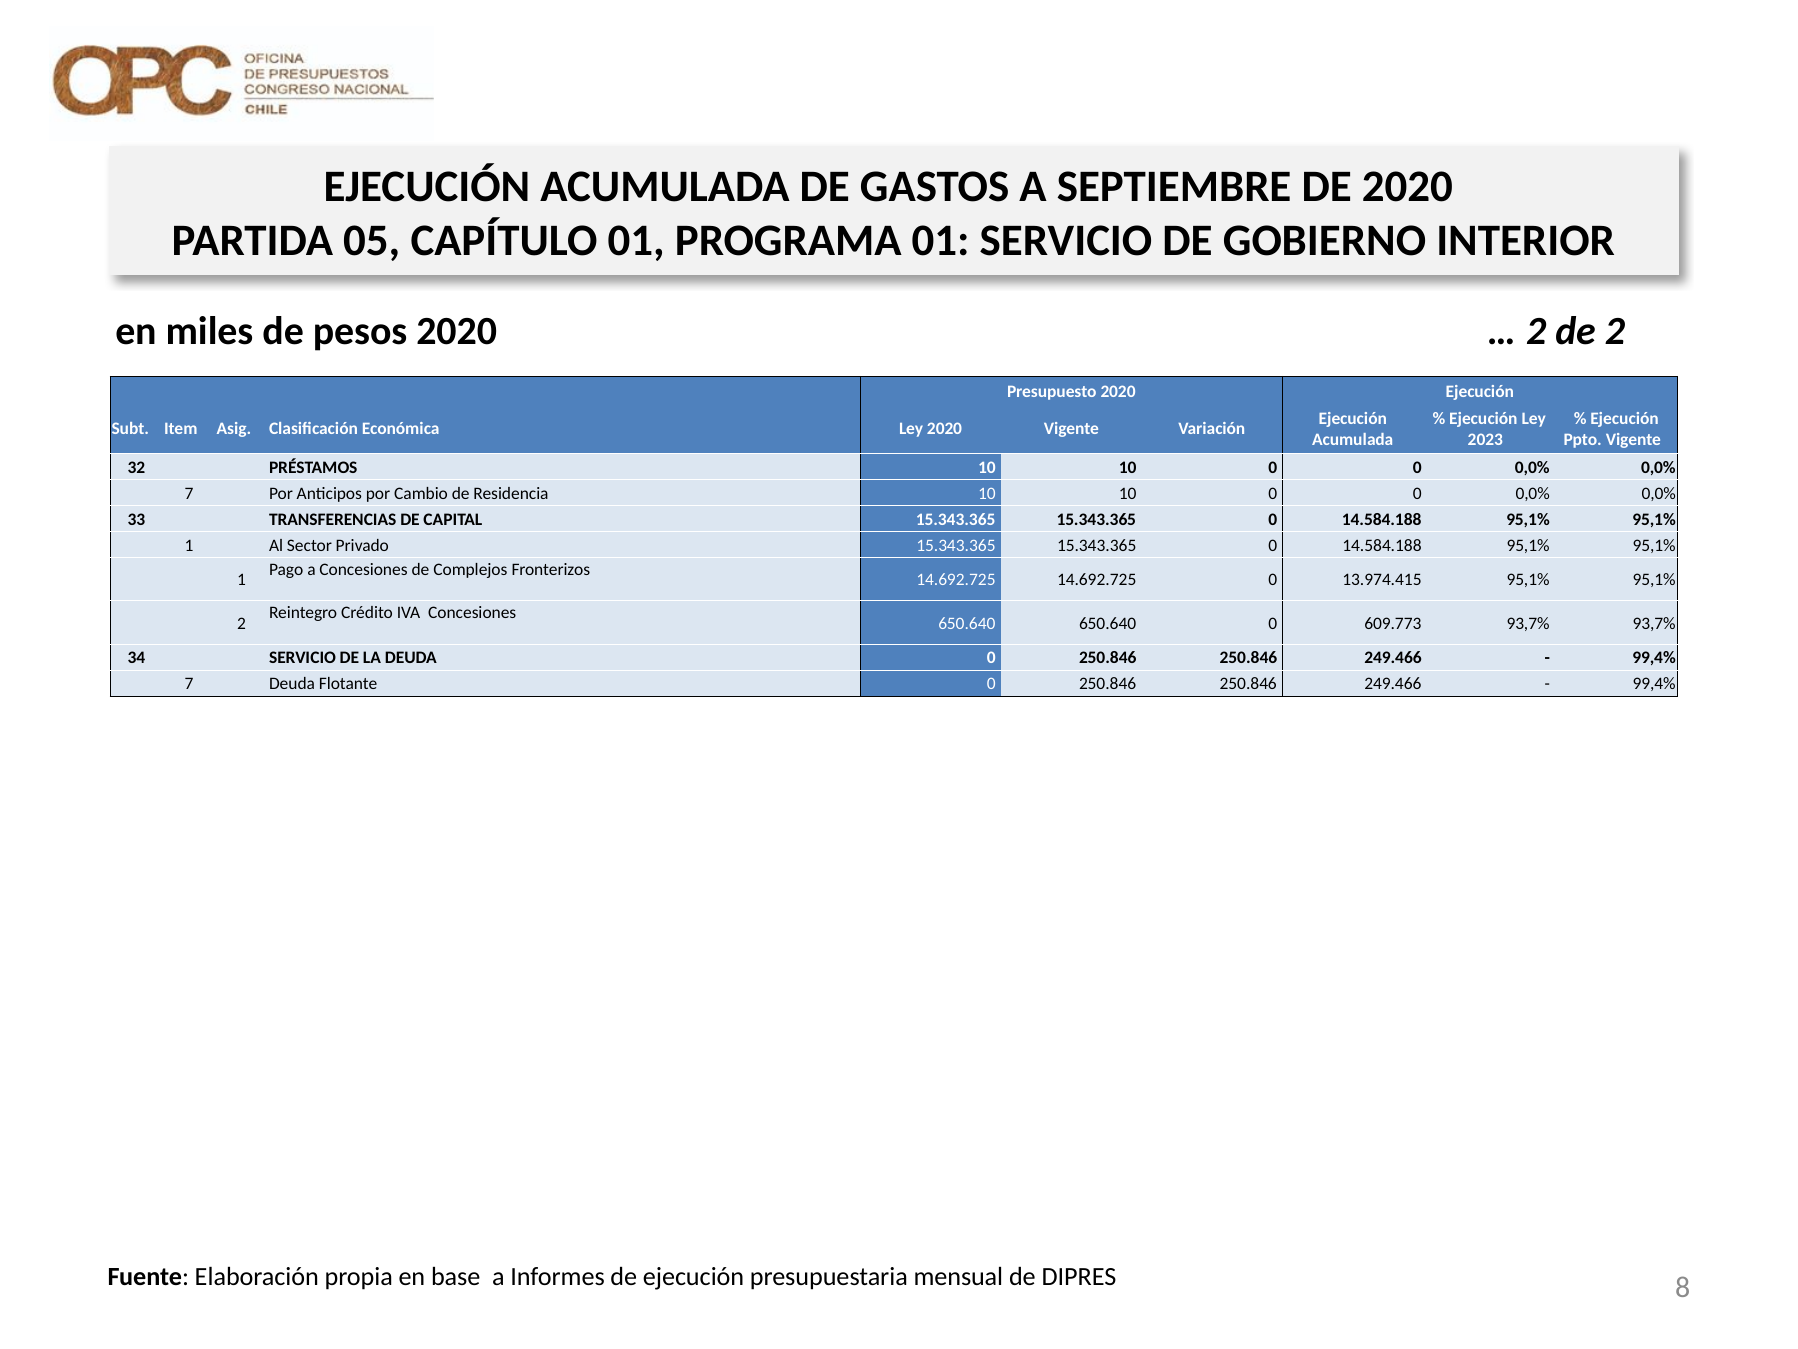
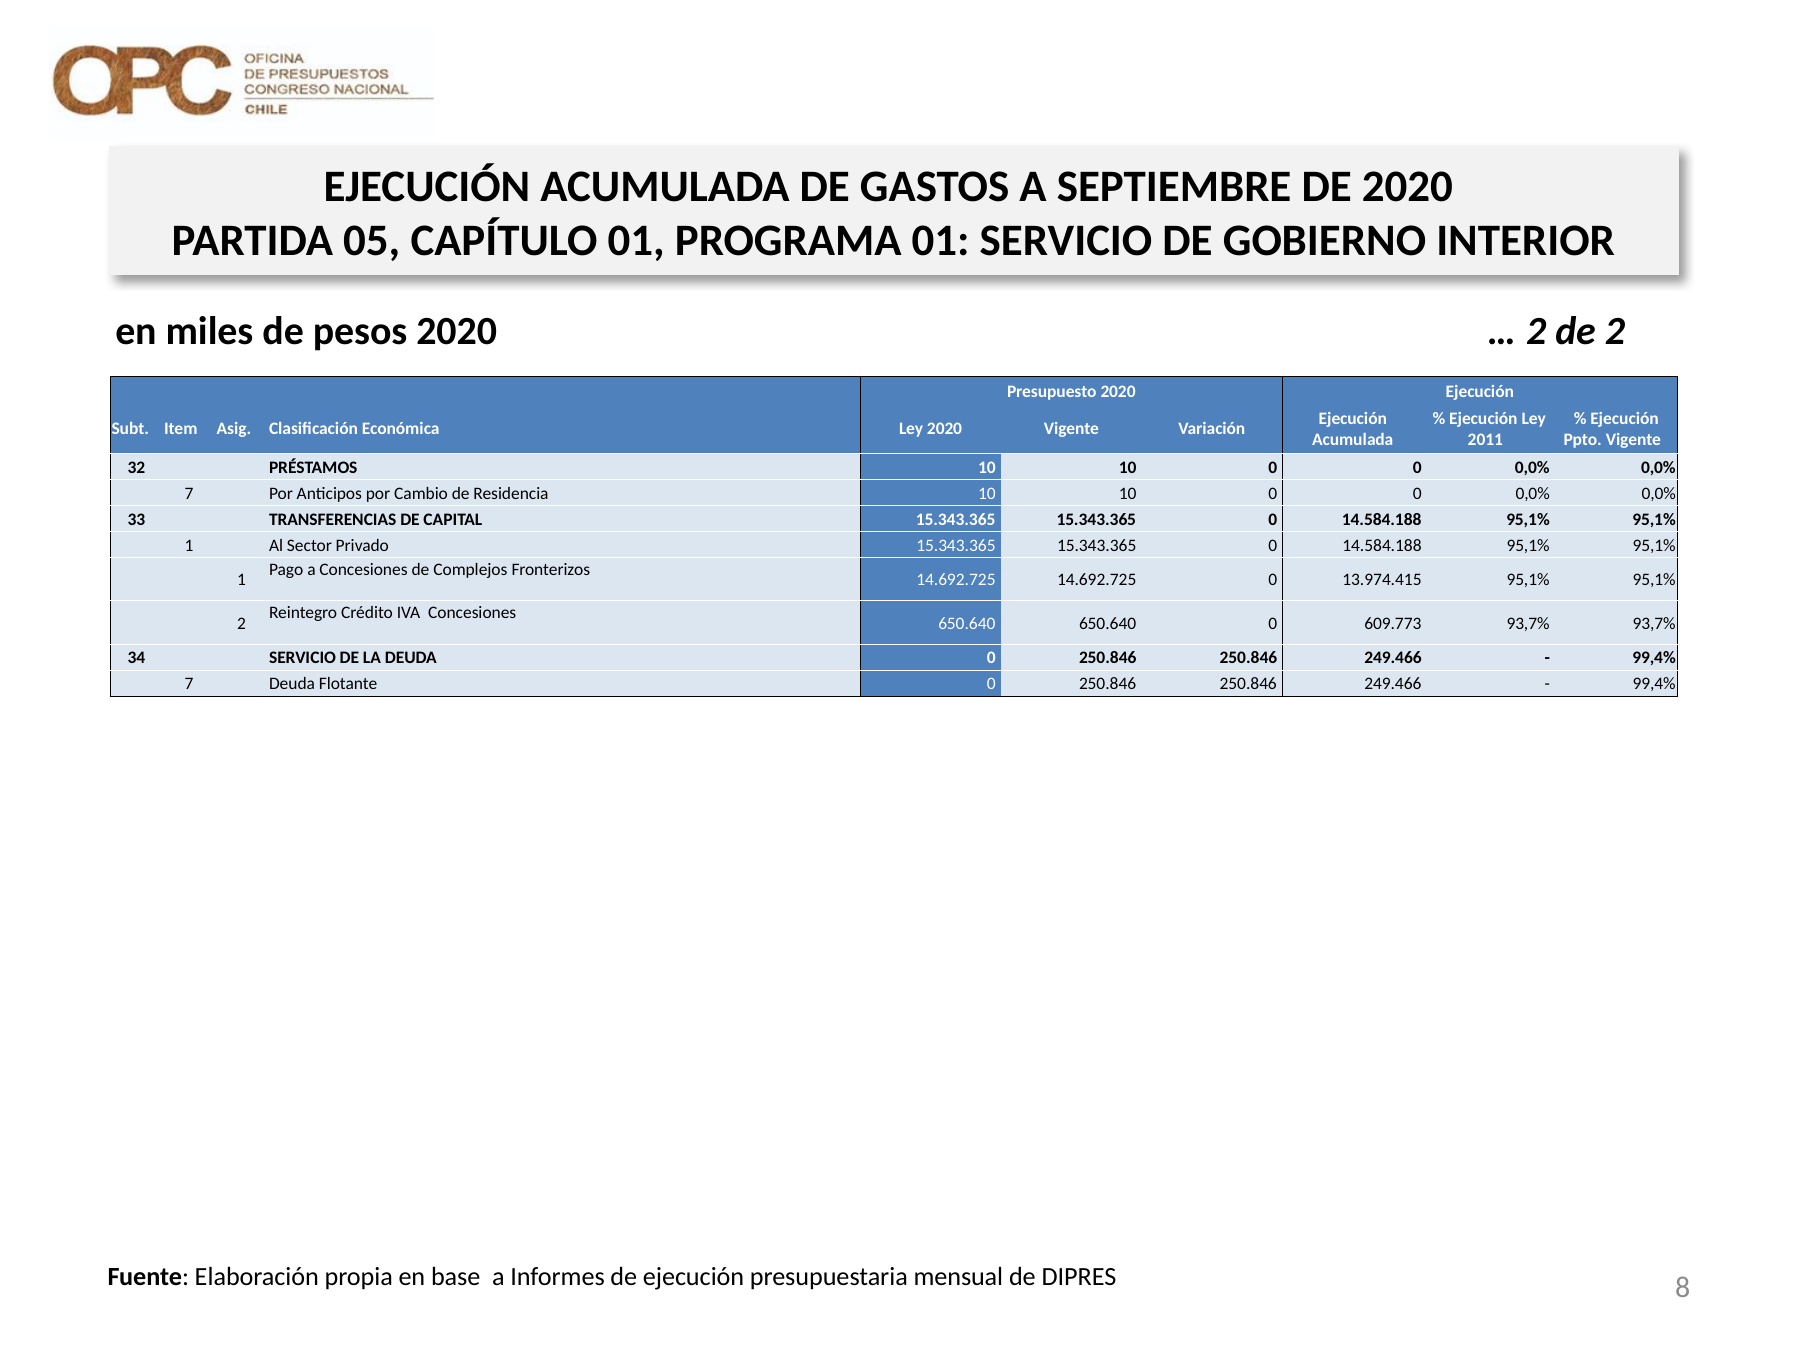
2023: 2023 -> 2011
